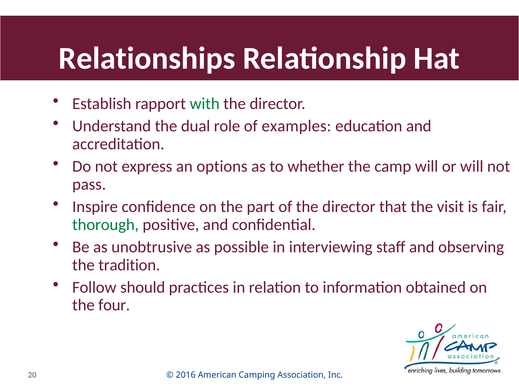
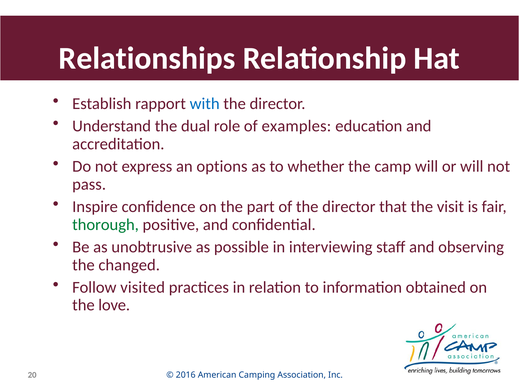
with colour: green -> blue
tradition: tradition -> changed
should: should -> visited
four: four -> love
